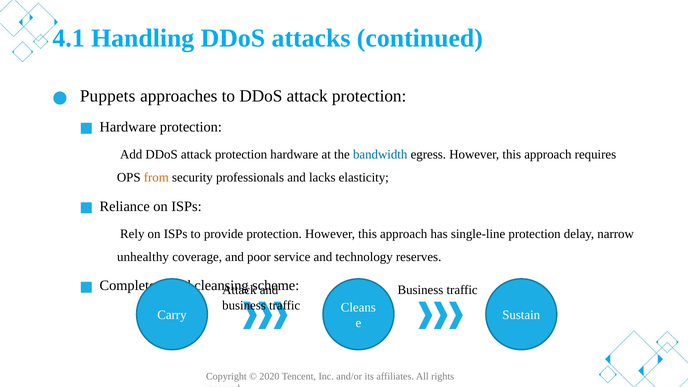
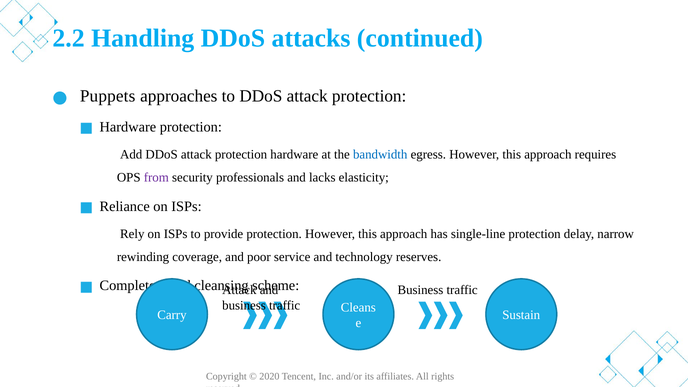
4.1: 4.1 -> 2.2
from colour: orange -> purple
unhealthy: unhealthy -> rewinding
